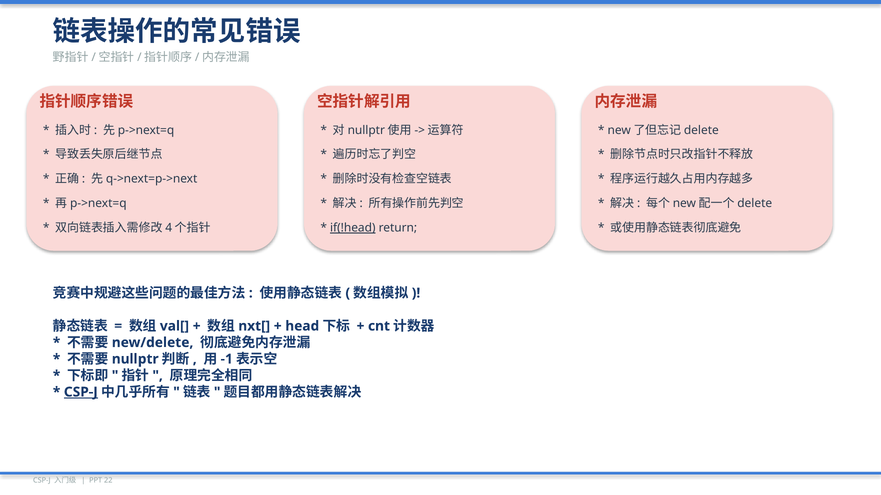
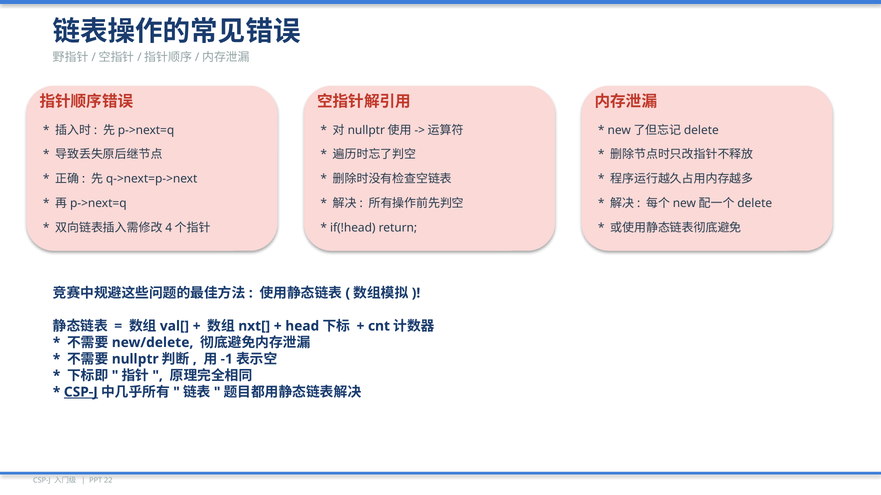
if(!head underline: present -> none
